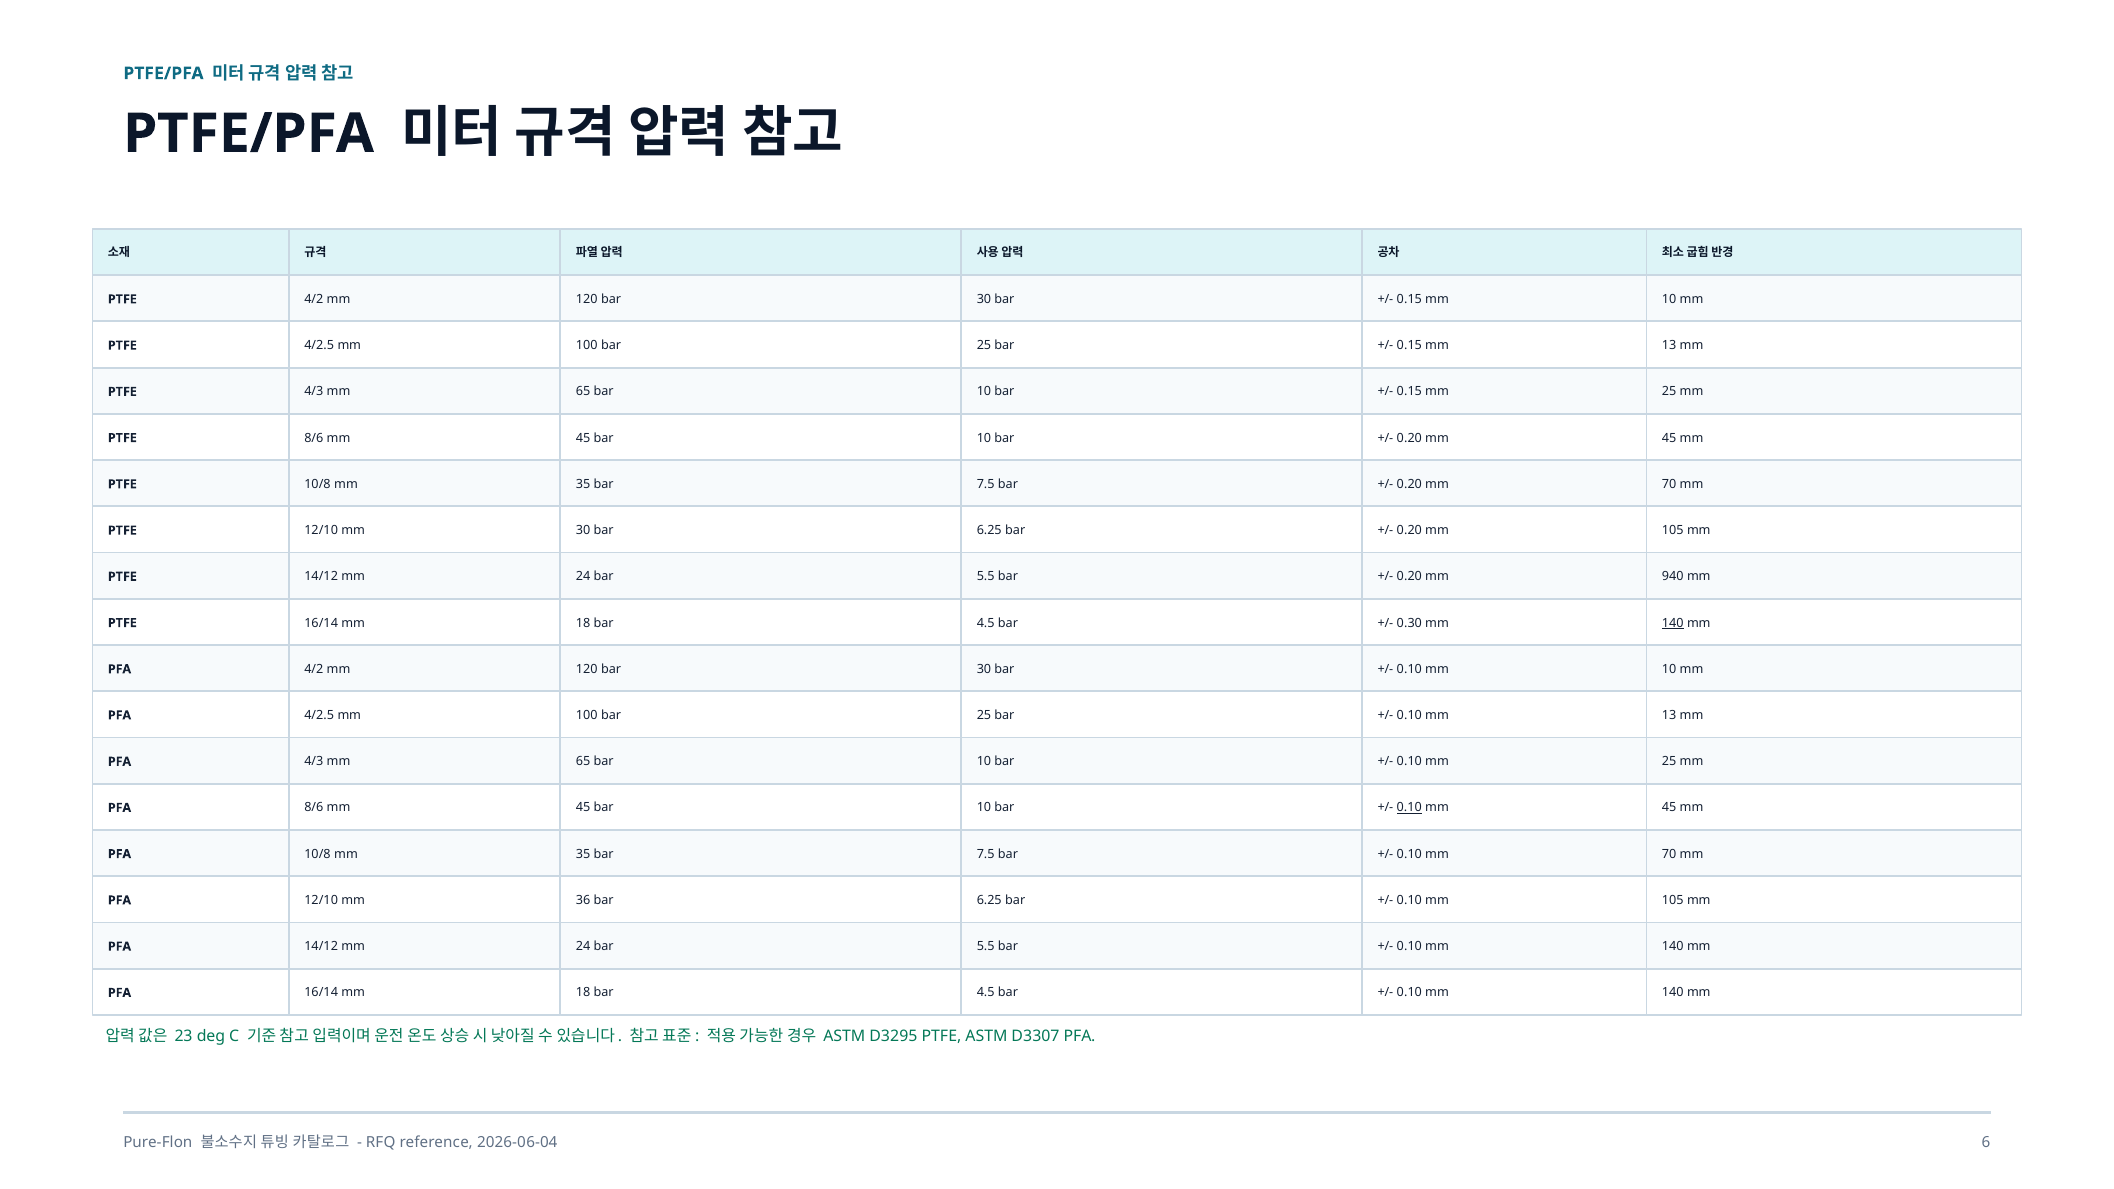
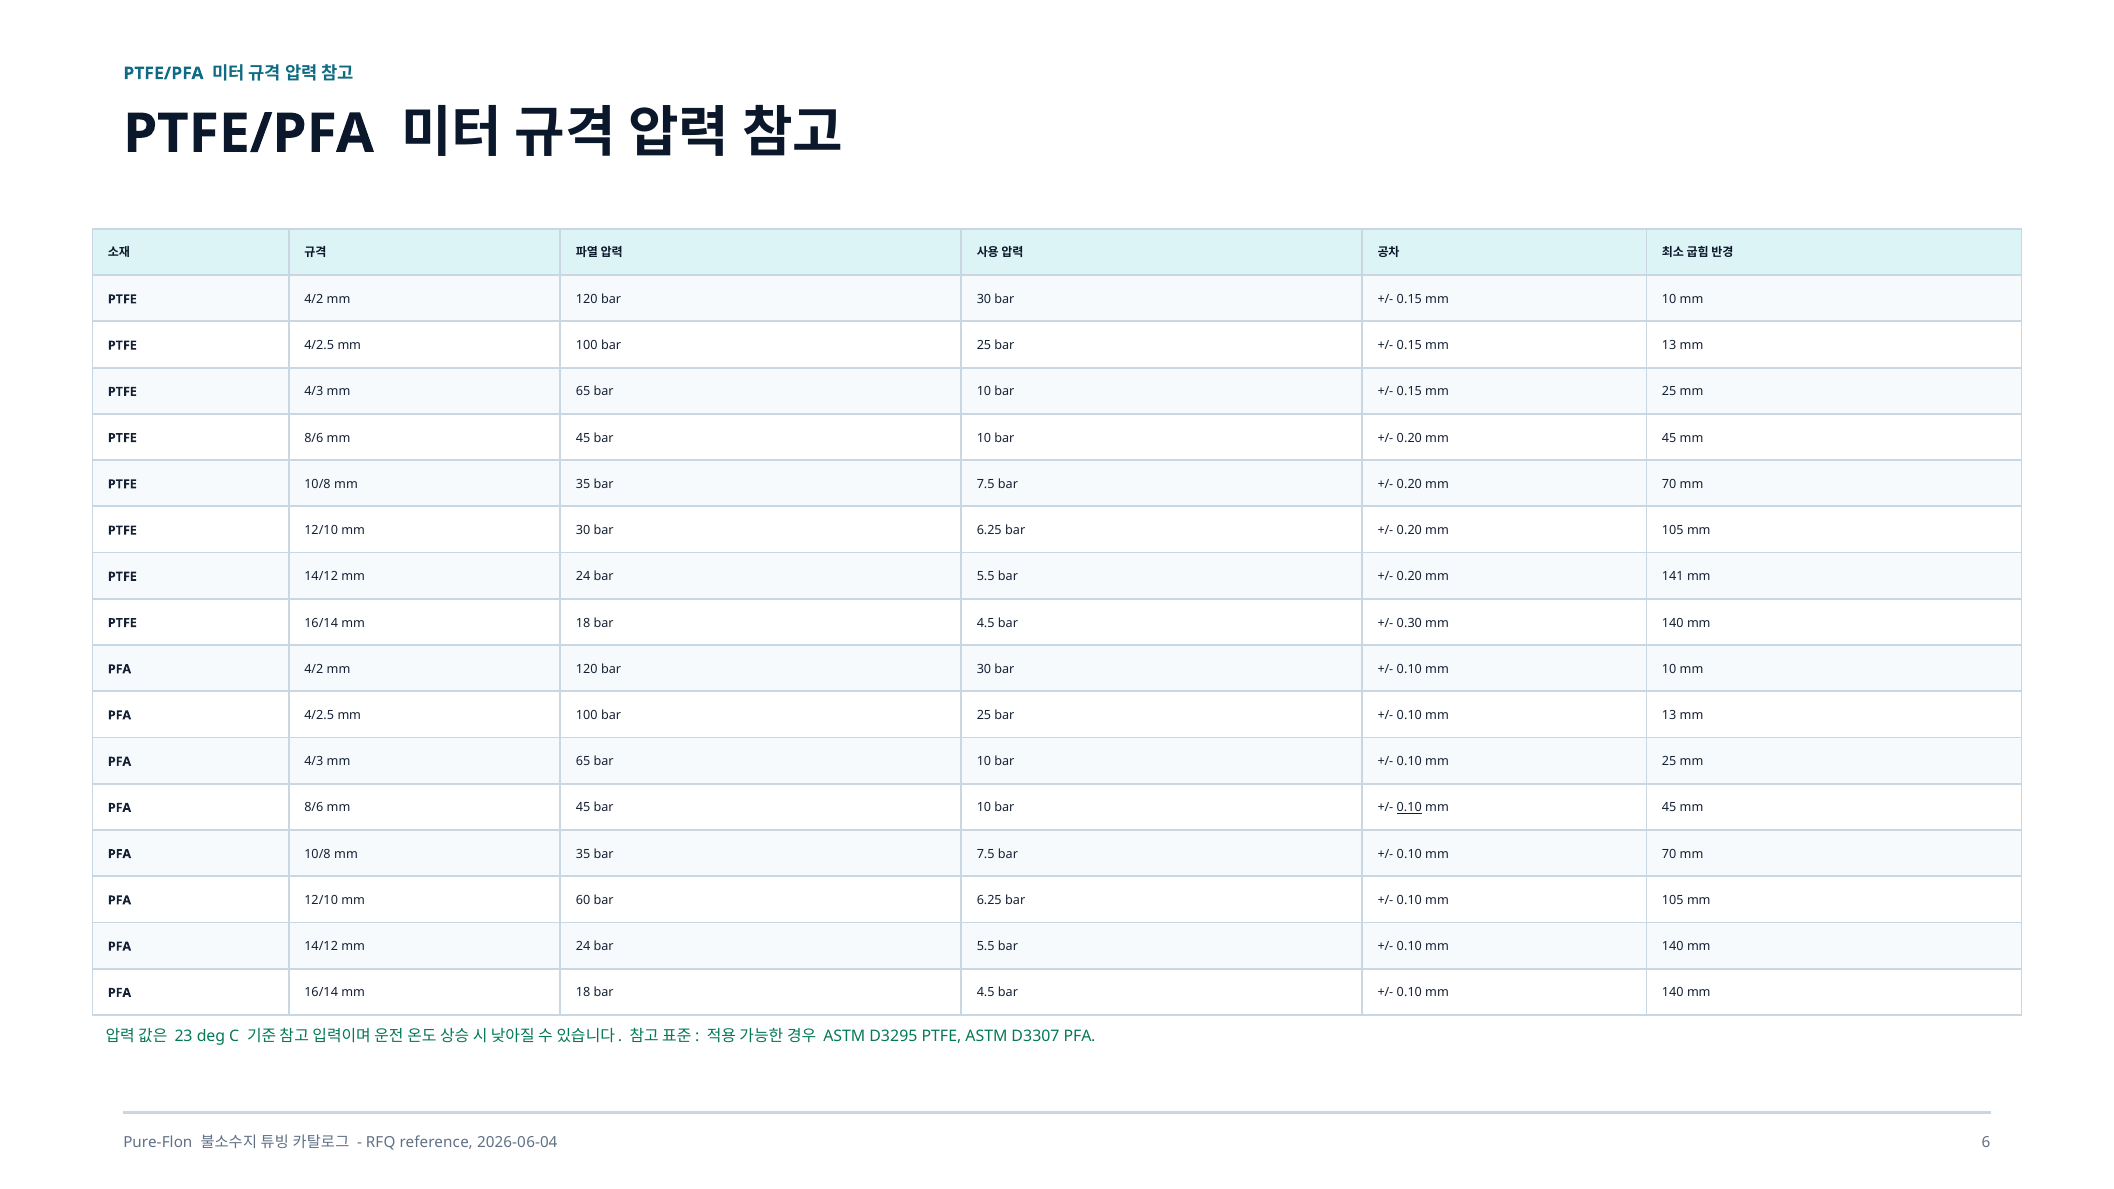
940: 940 -> 141
140 at (1673, 623) underline: present -> none
36: 36 -> 60
